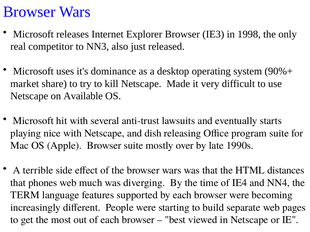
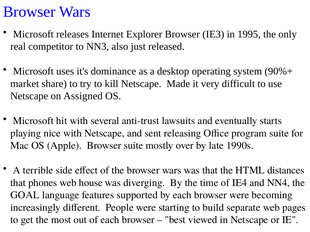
1998: 1998 -> 1995
Available: Available -> Assigned
dish: dish -> sent
much: much -> house
TERM: TERM -> GOAL
